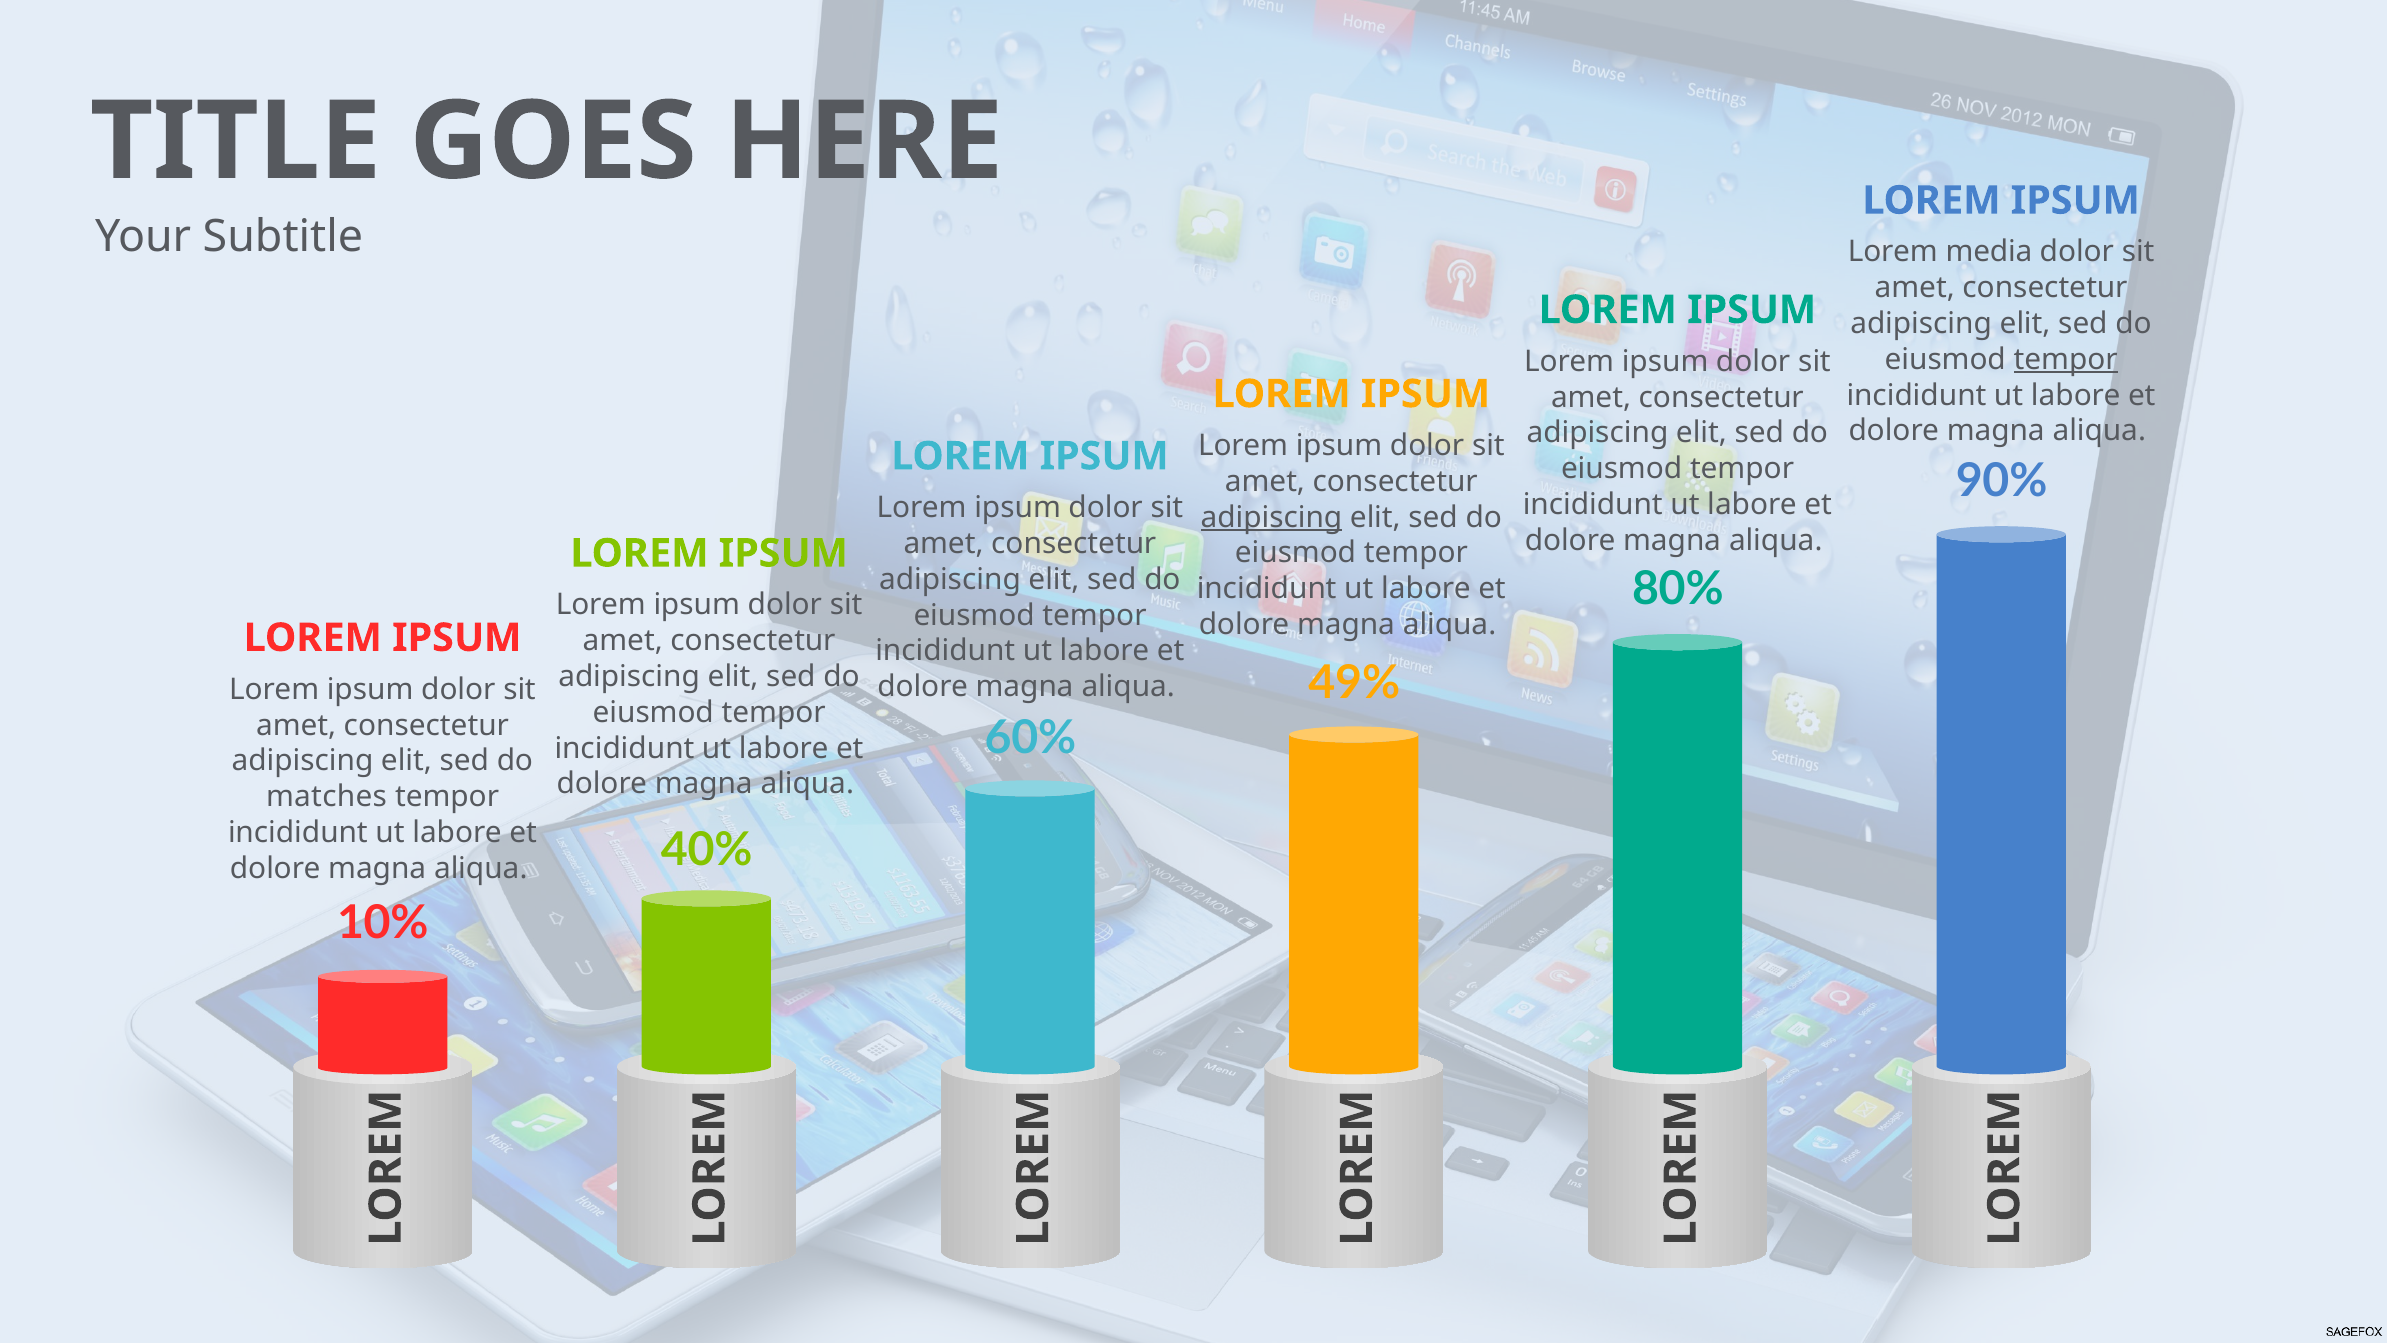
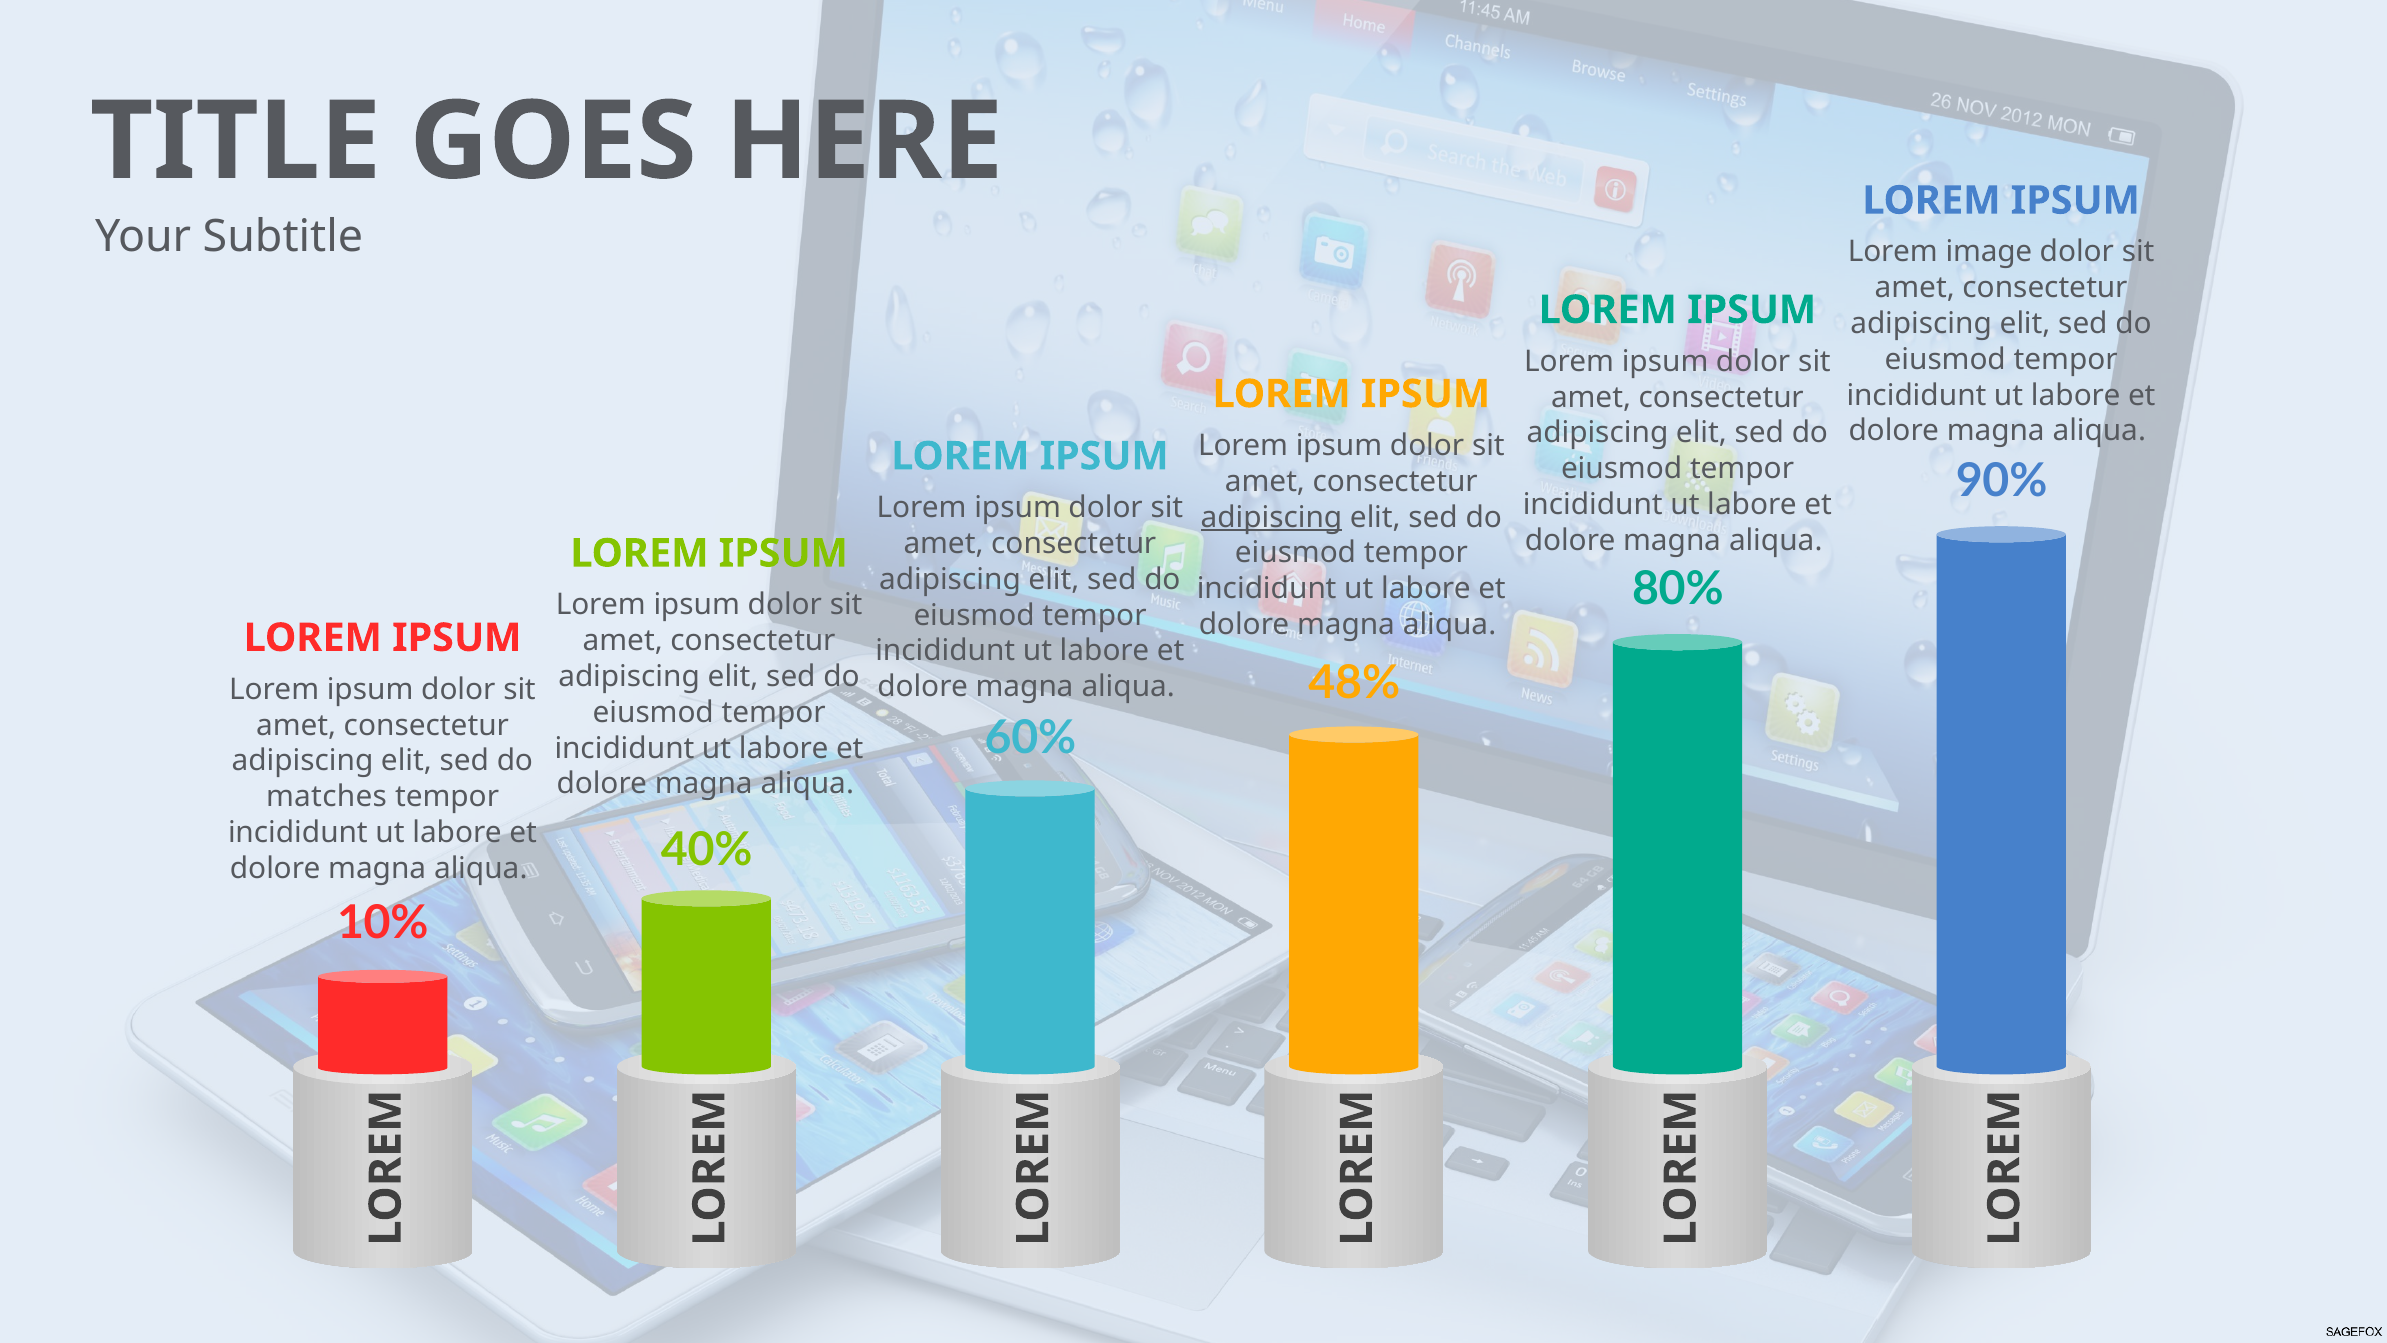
media: media -> image
tempor at (2066, 359) underline: present -> none
49%: 49% -> 48%
